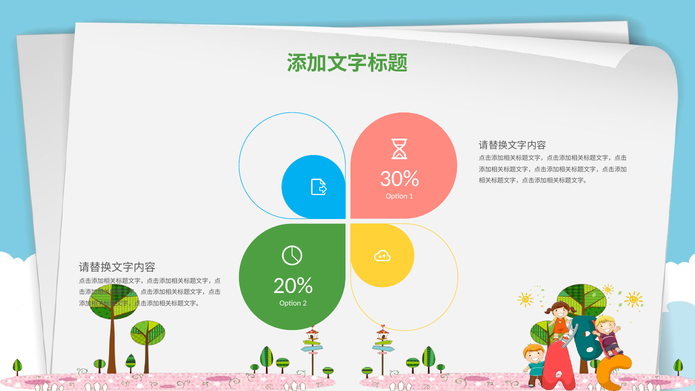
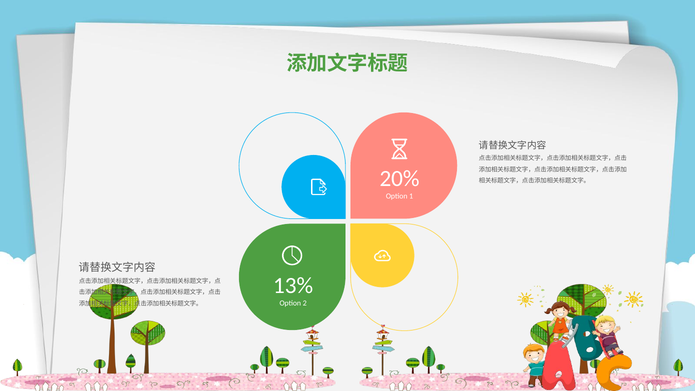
30%: 30% -> 20%
20%: 20% -> 13%
